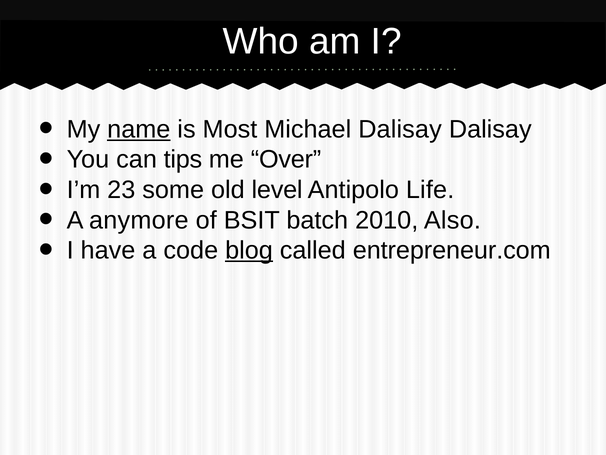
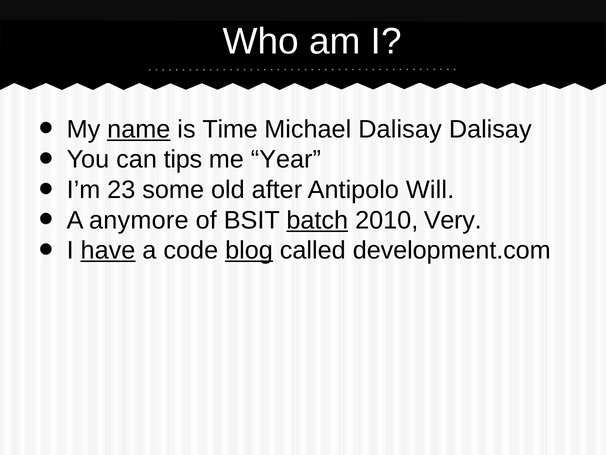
Most: Most -> Time
Over: Over -> Year
level: level -> after
Life: Life -> Will
batch underline: none -> present
Also: Also -> Very
have underline: none -> present
entrepreneur.com: entrepreneur.com -> development.com
